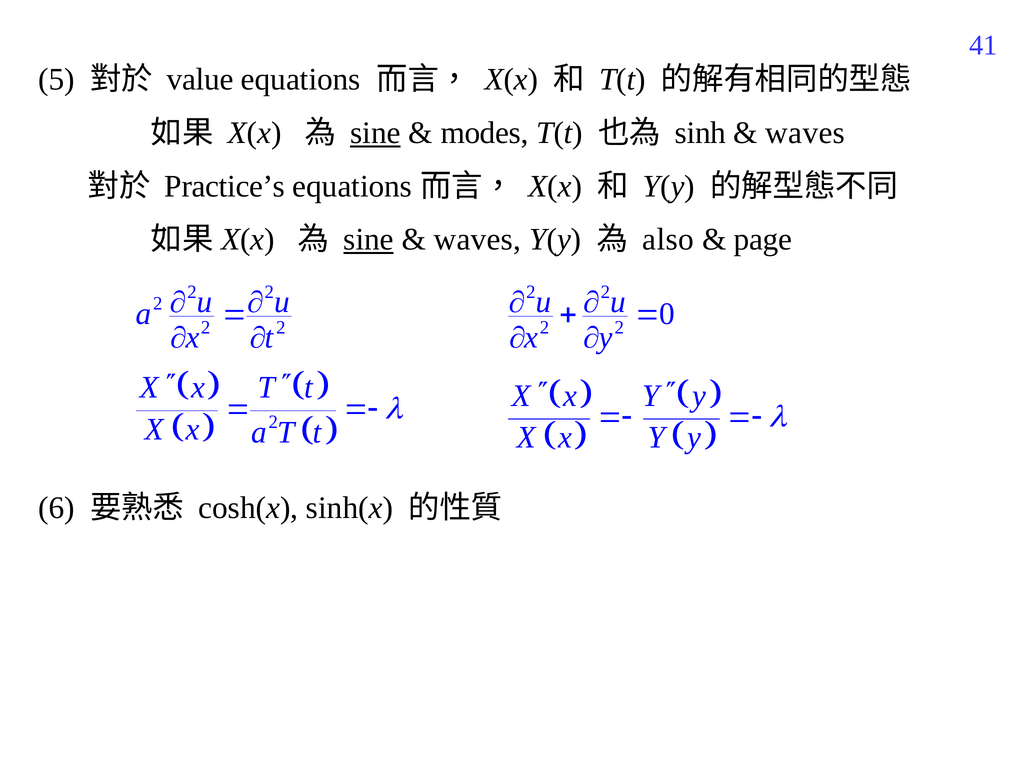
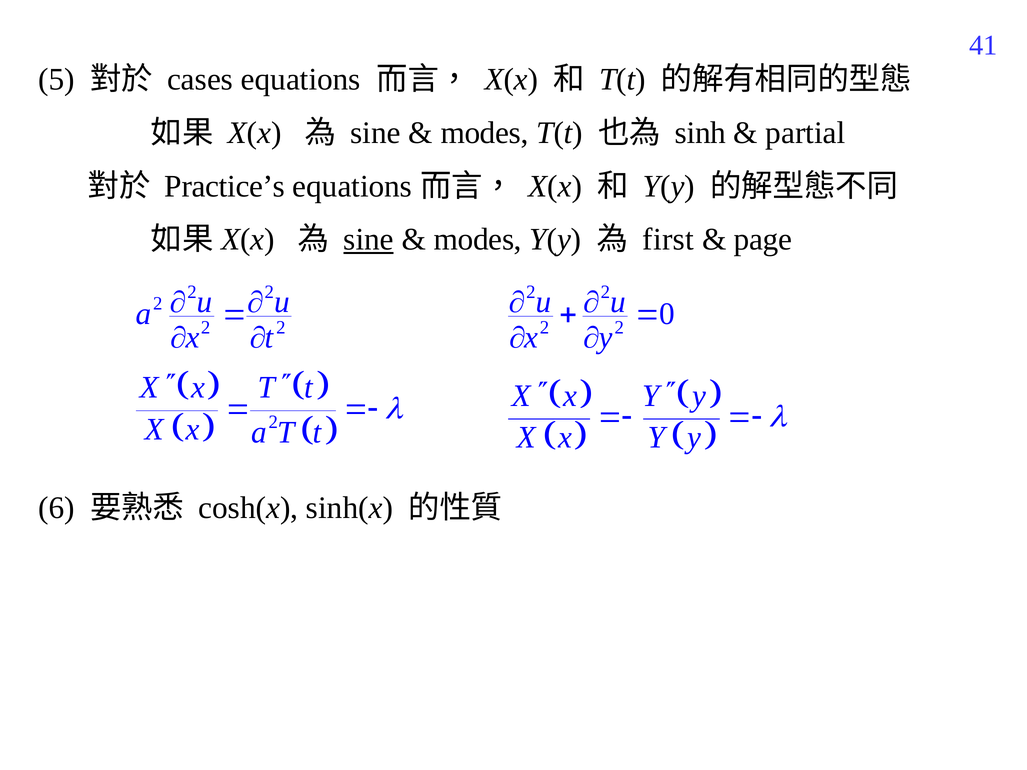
value: value -> cases
sine at (375, 133) underline: present -> none
waves at (805, 133): waves -> partial
waves at (477, 240): waves -> modes
also: also -> first
